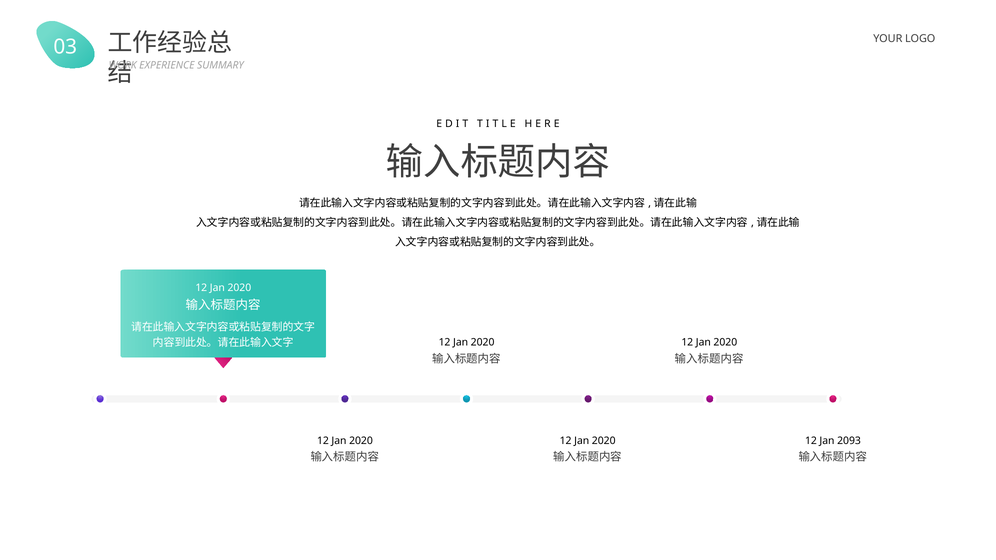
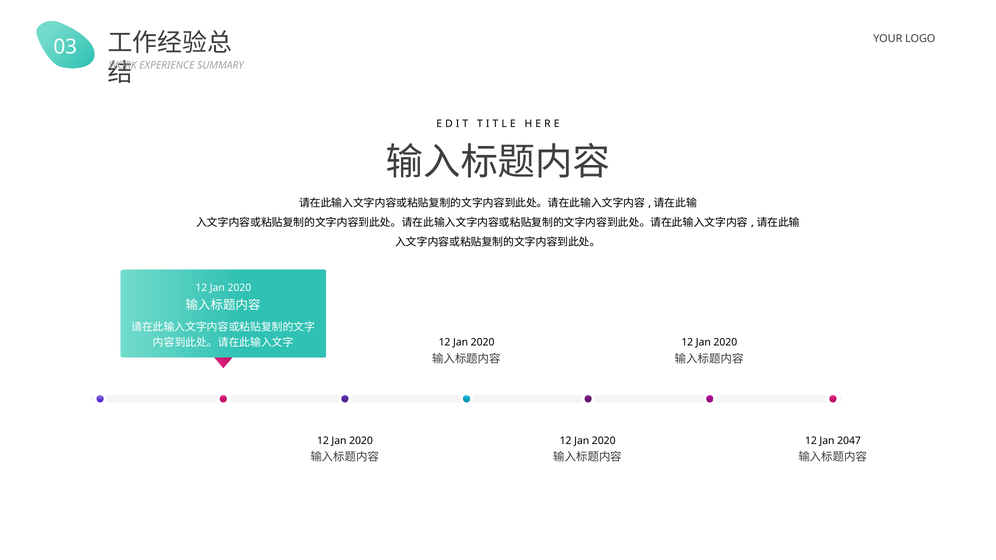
2093: 2093 -> 2047
